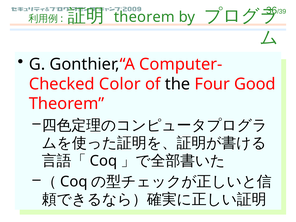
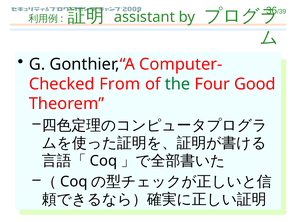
theorem at (144, 17): theorem -> assistant
Color: Color -> From
the colour: black -> green
